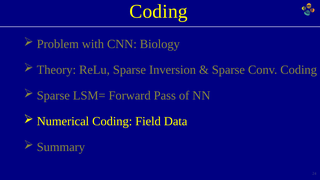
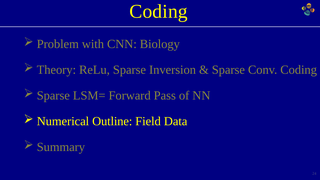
Numerical Coding: Coding -> Outline
